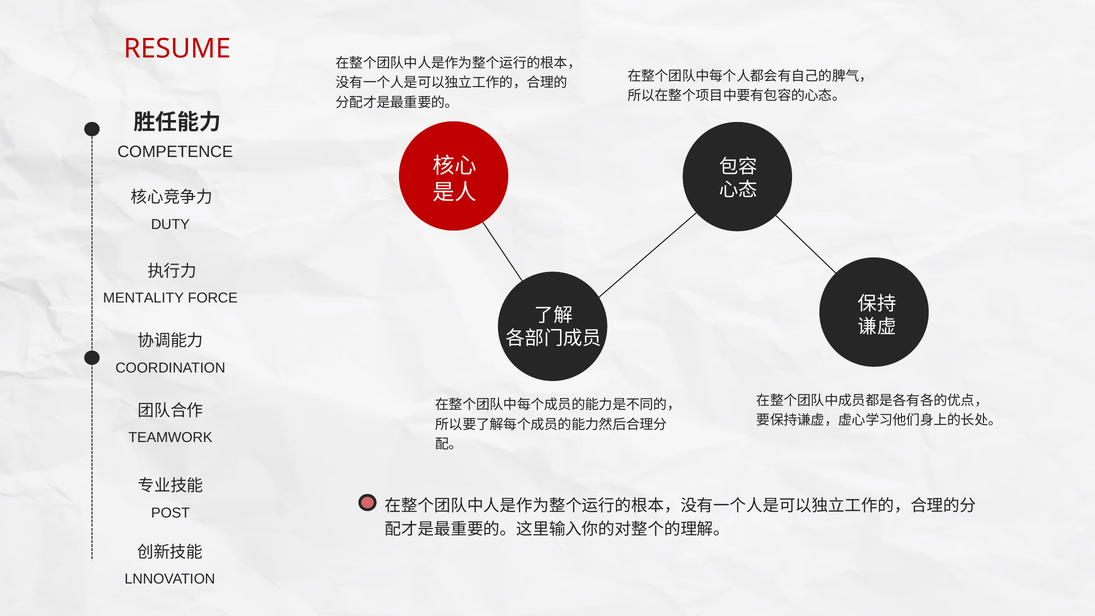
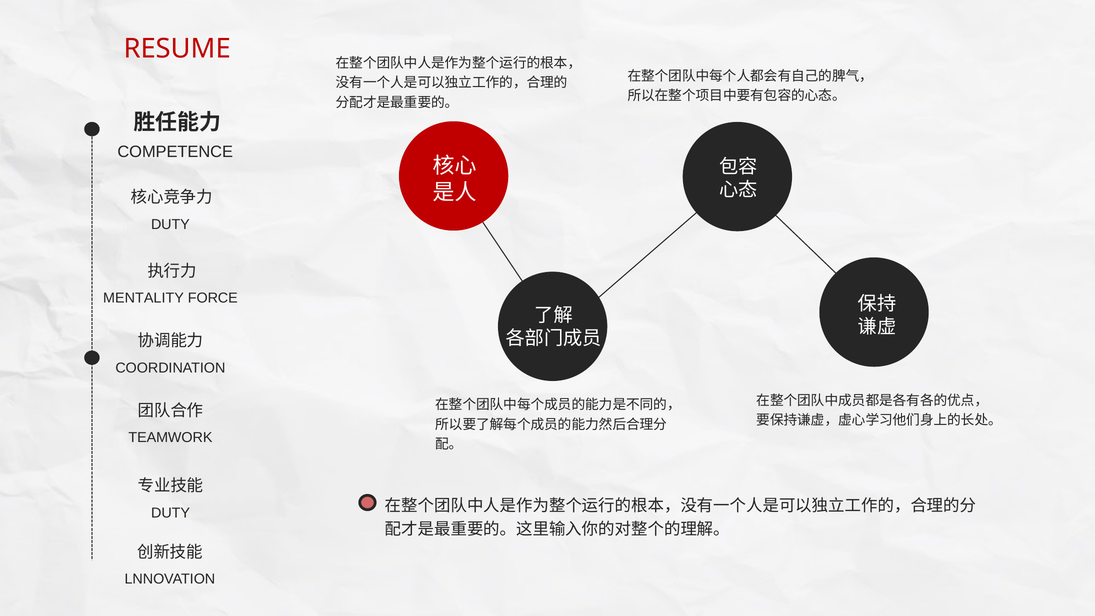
POST at (171, 513): POST -> DUTY
